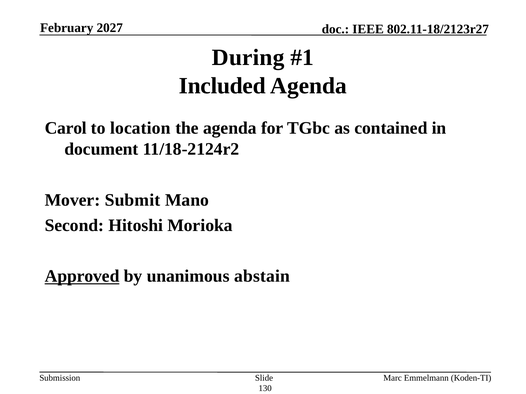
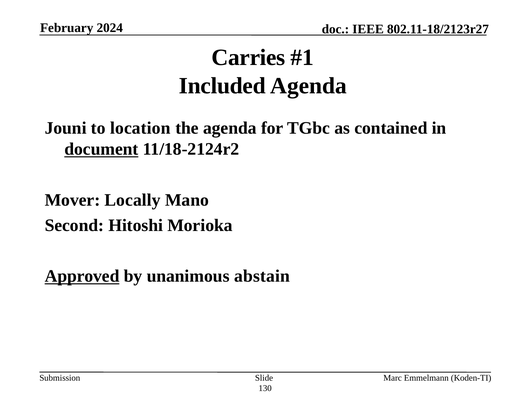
2027: 2027 -> 2024
During: During -> Carries
Carol: Carol -> Jouni
document underline: none -> present
Submit: Submit -> Locally
